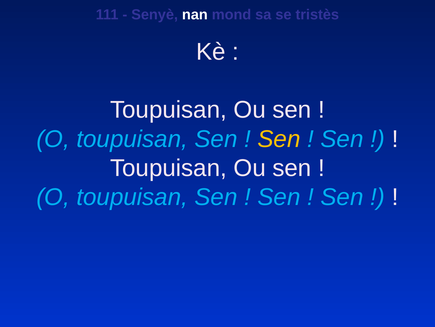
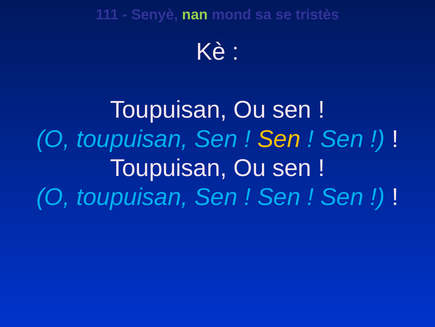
nan colour: white -> light green
